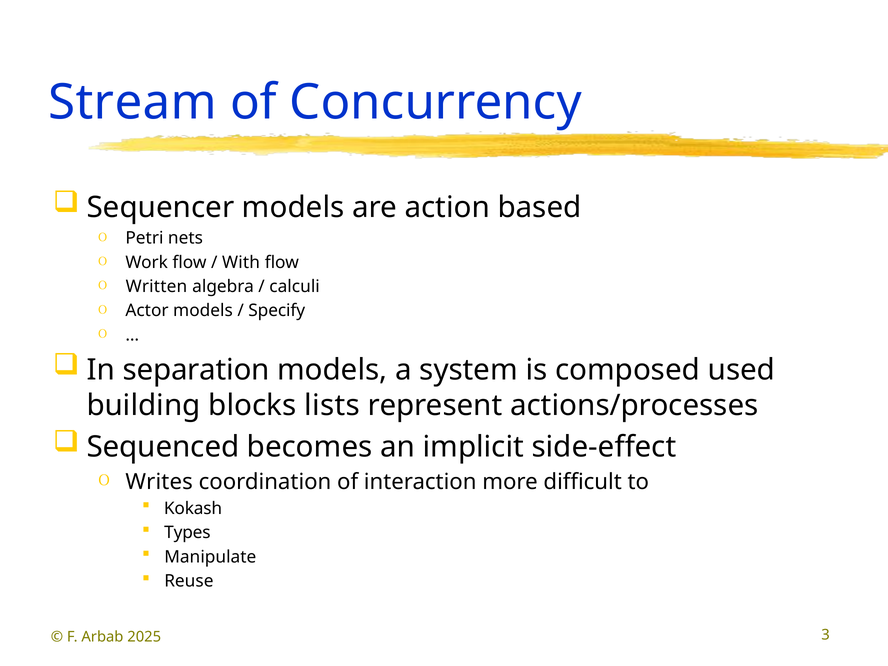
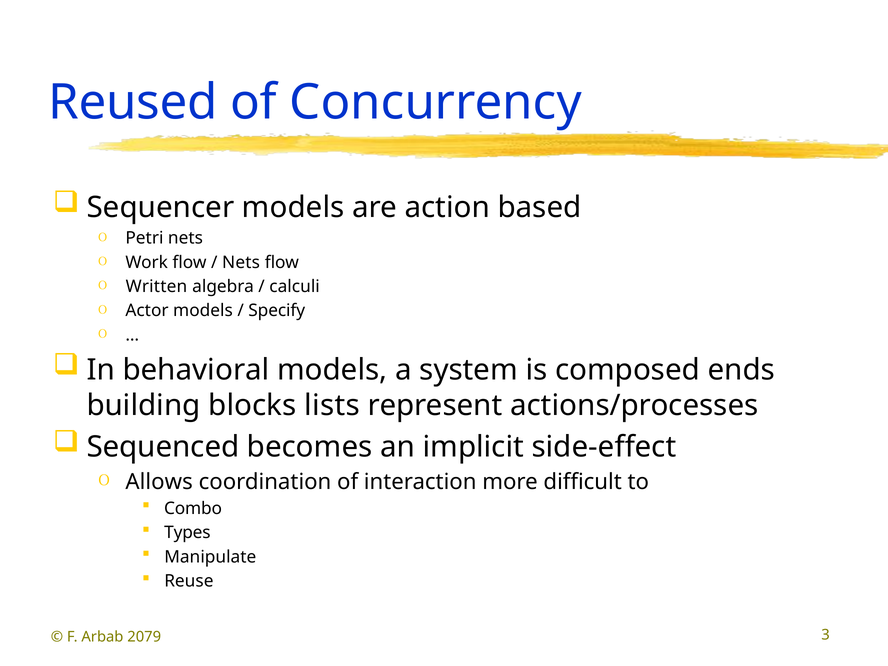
Stream: Stream -> Reused
With at (241, 262): With -> Nets
separation: separation -> behavioral
used: used -> ends
Writes: Writes -> Allows
Kokash: Kokash -> Combo
2025: 2025 -> 2079
